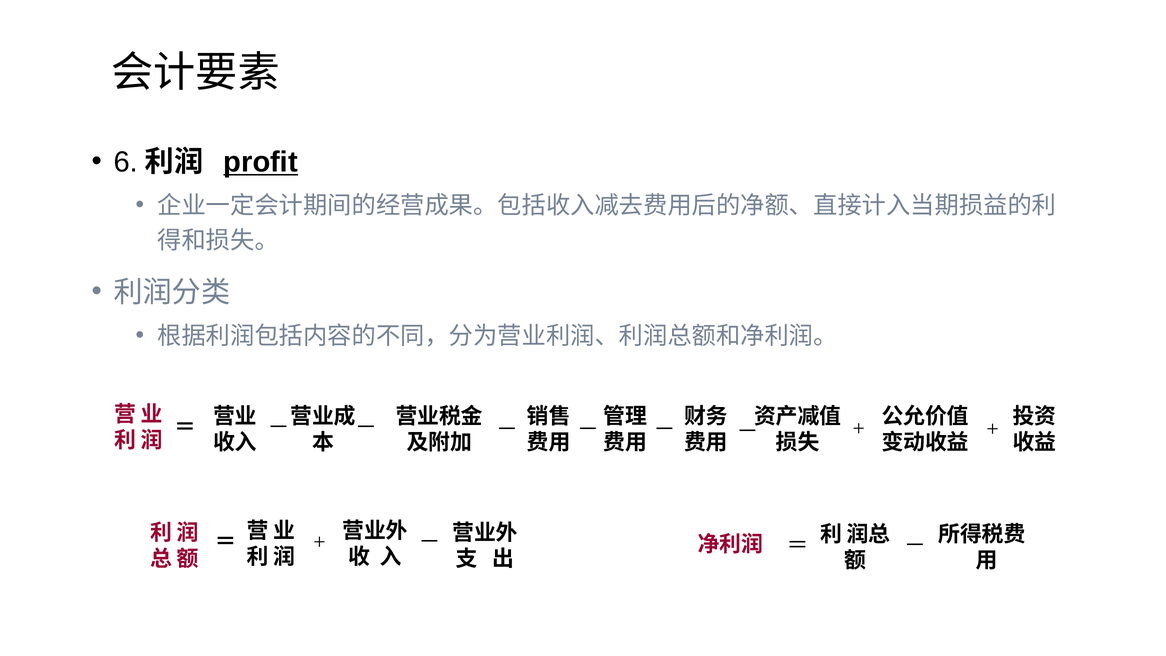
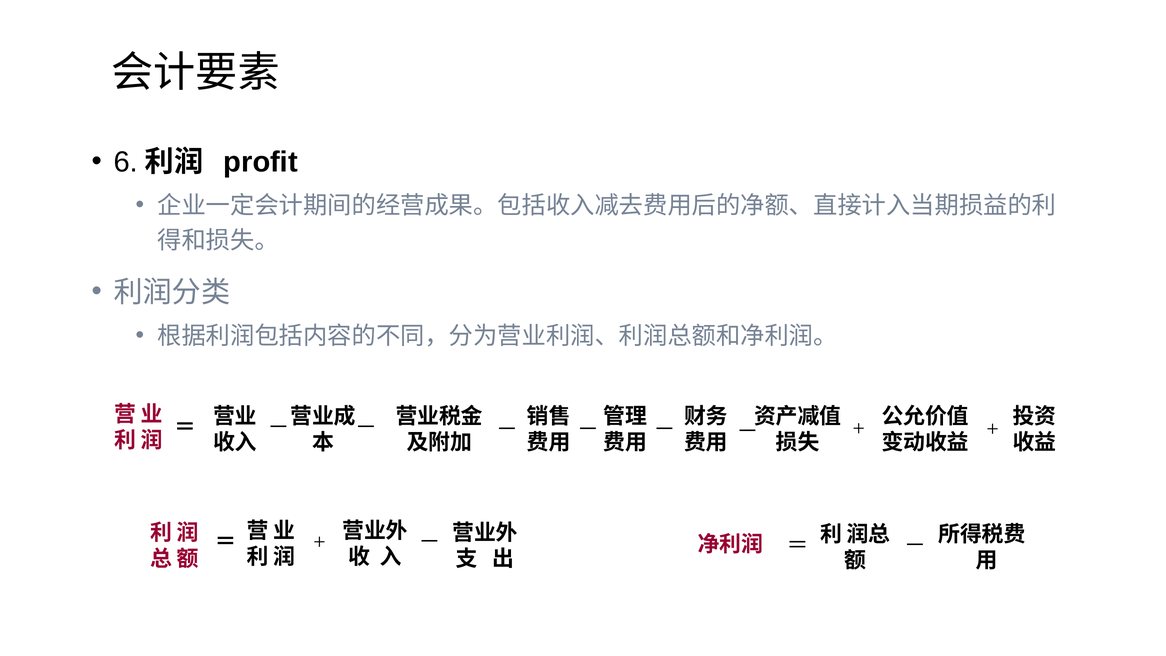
profit underline: present -> none
